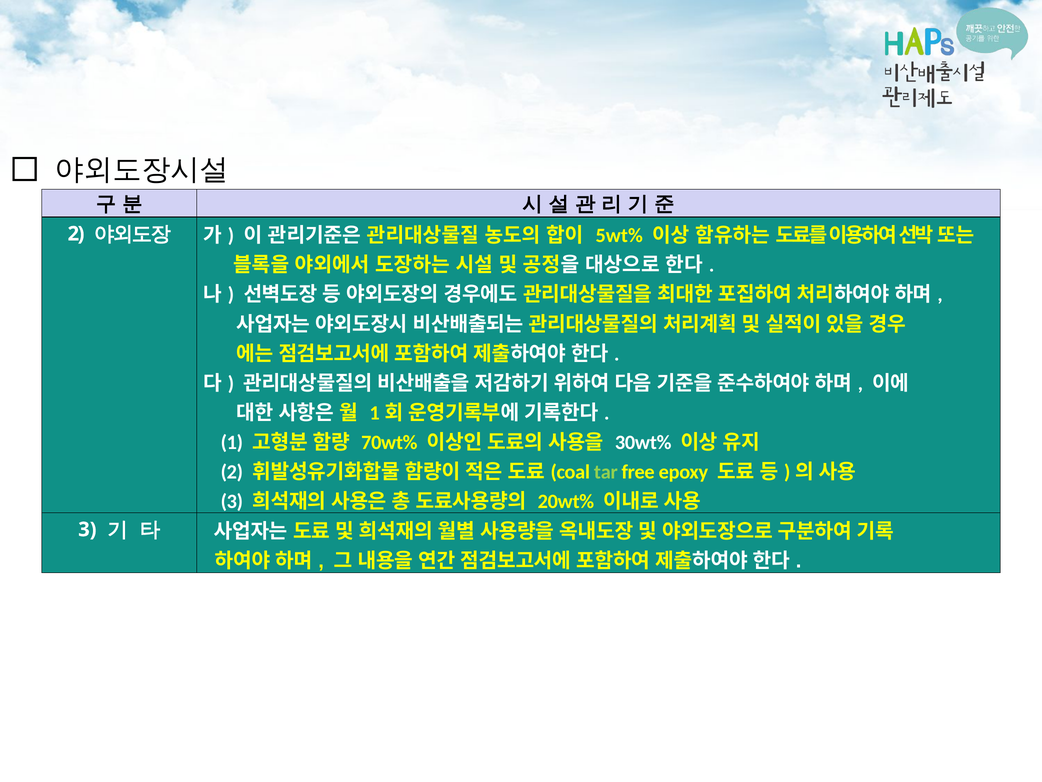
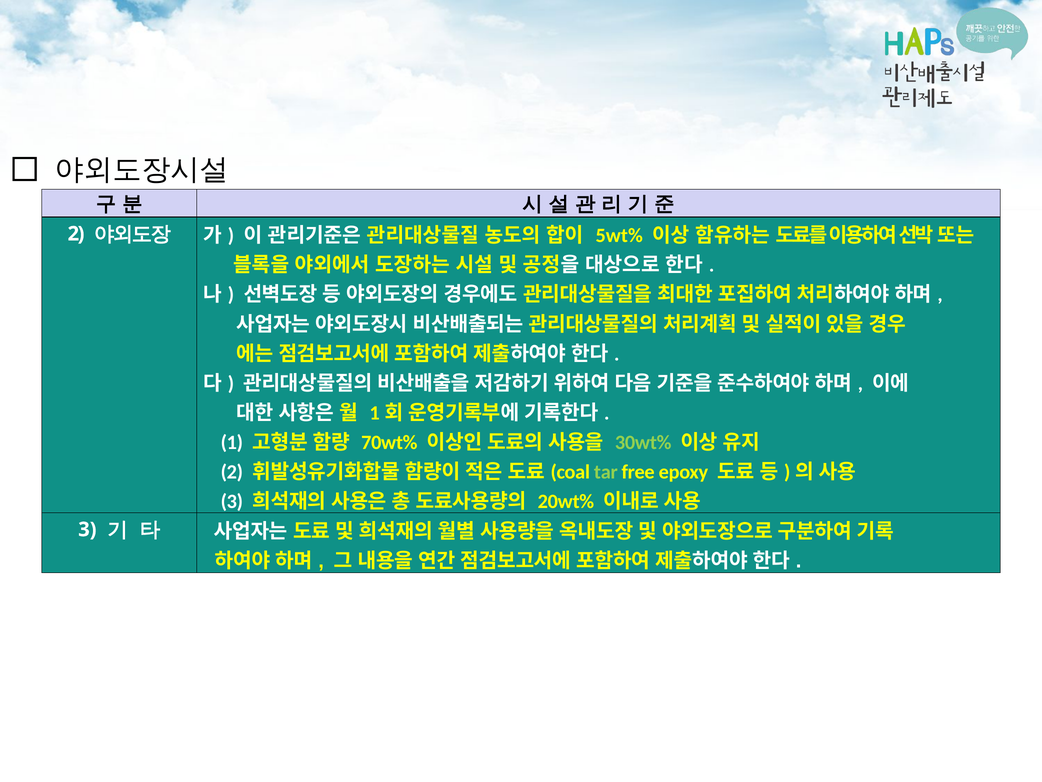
30wt% colour: white -> light green
